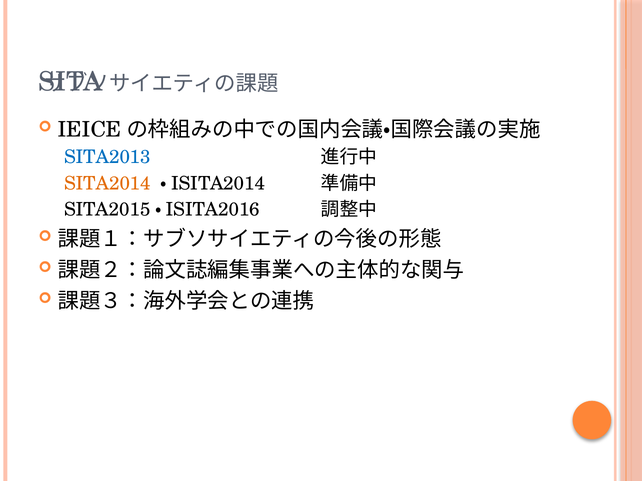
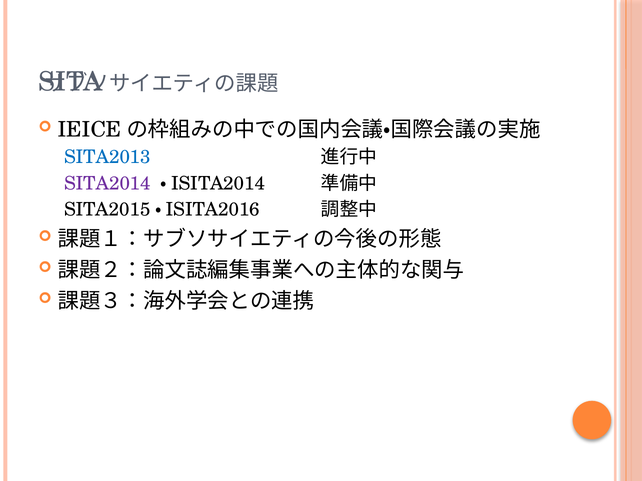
SITA2014 colour: orange -> purple
